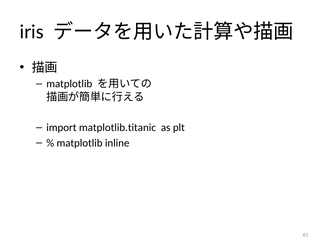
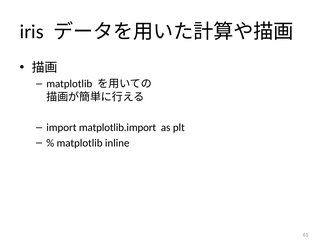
matplotlib.titanic: matplotlib.titanic -> matplotlib.import
